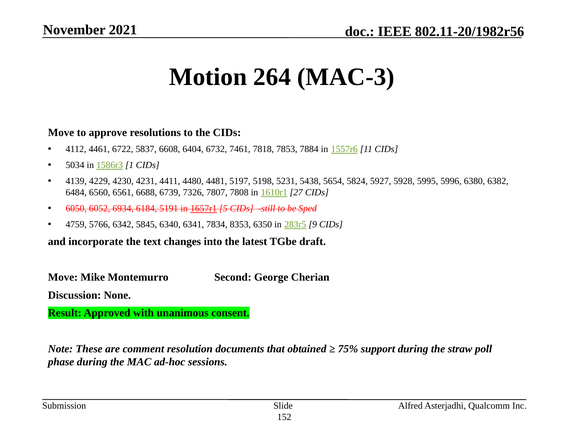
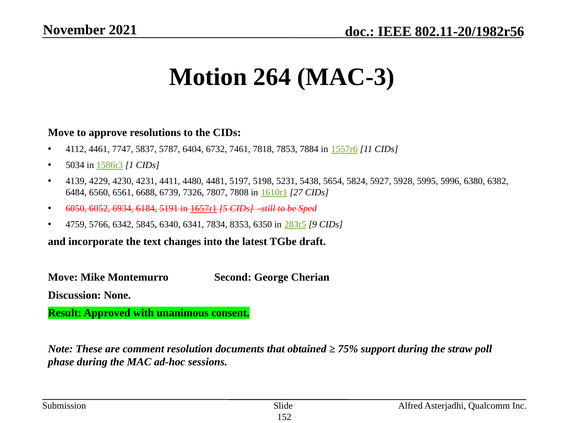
6722: 6722 -> 7747
6608: 6608 -> 5787
